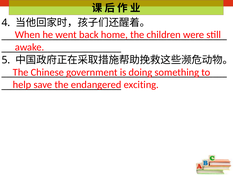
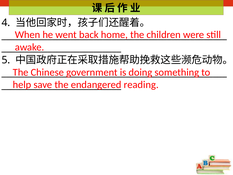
exciting: exciting -> reading
